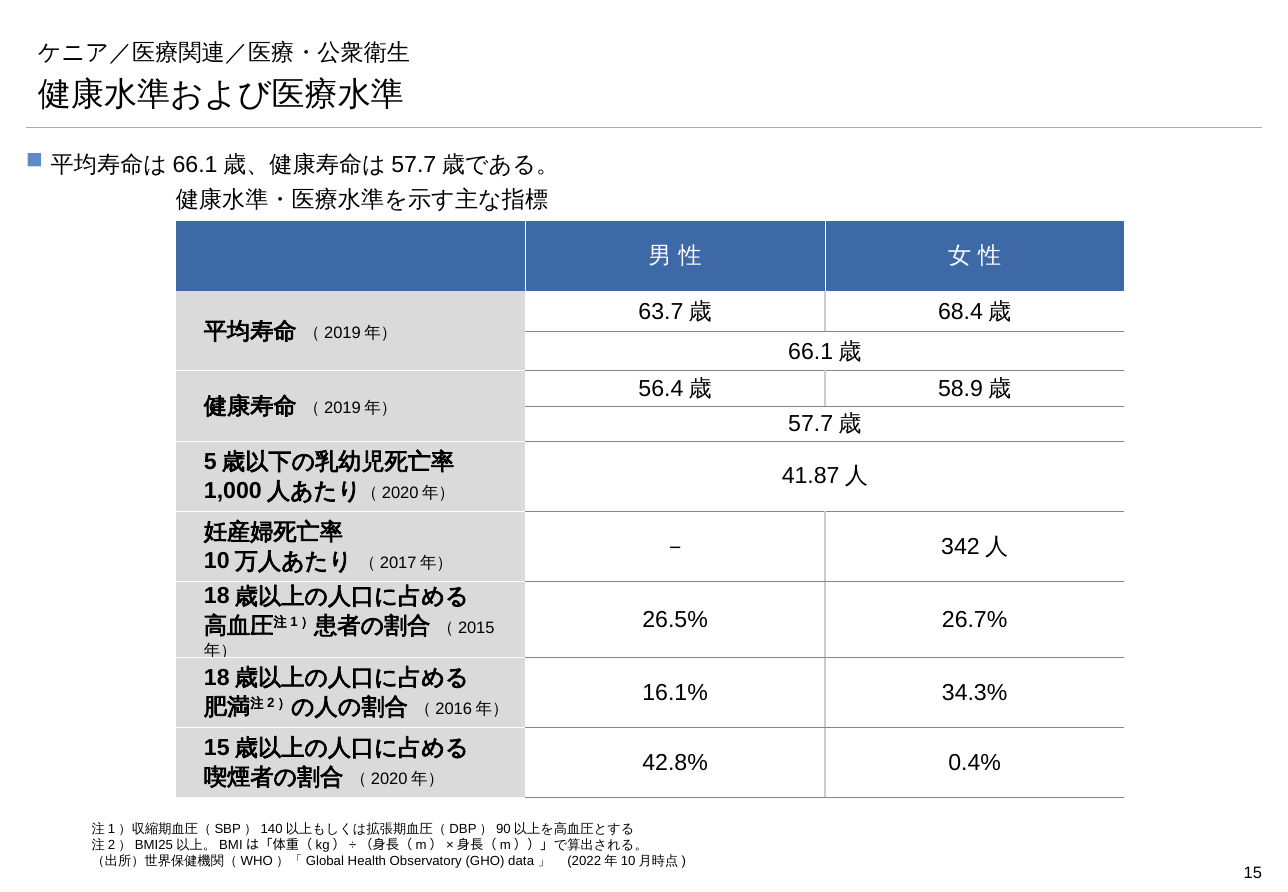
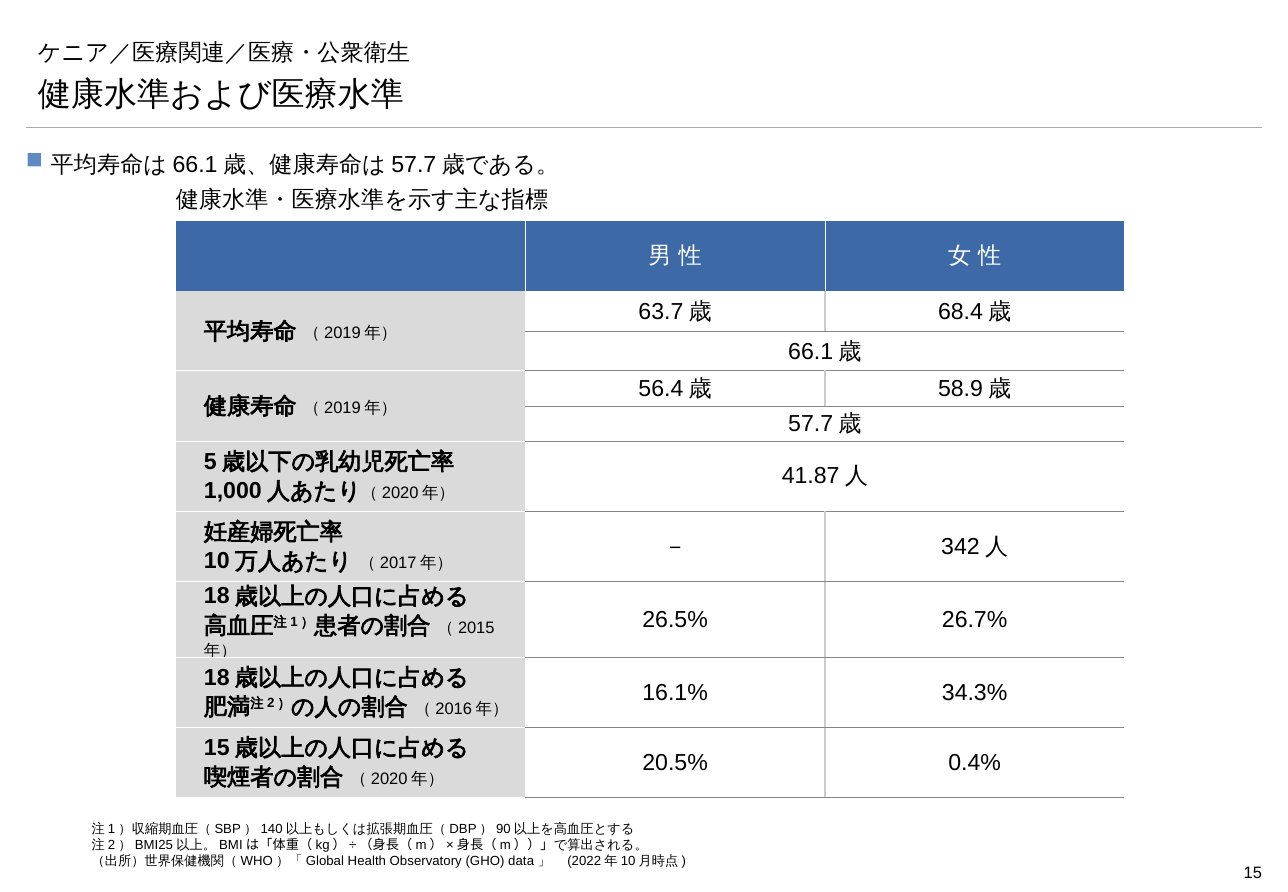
42.8%: 42.8% -> 20.5%
